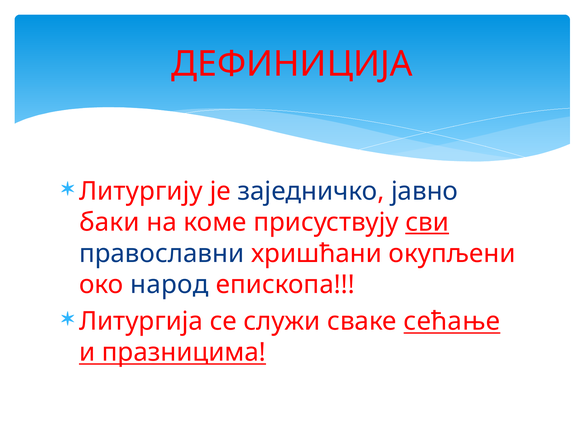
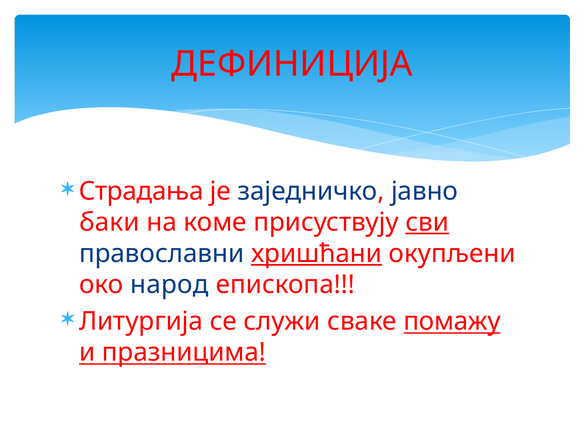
Литургију: Литургију -> Страдања
хришћани underline: none -> present
сећање: сећање -> помажу
